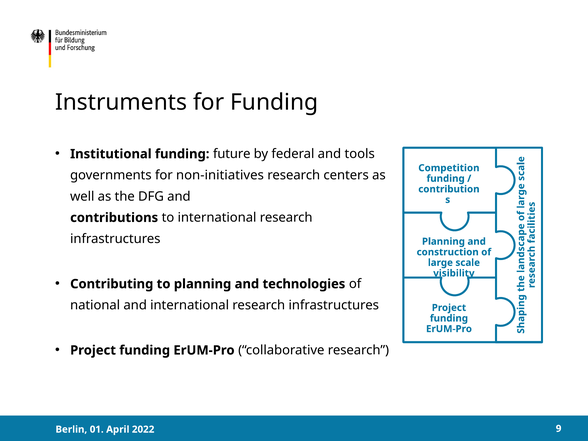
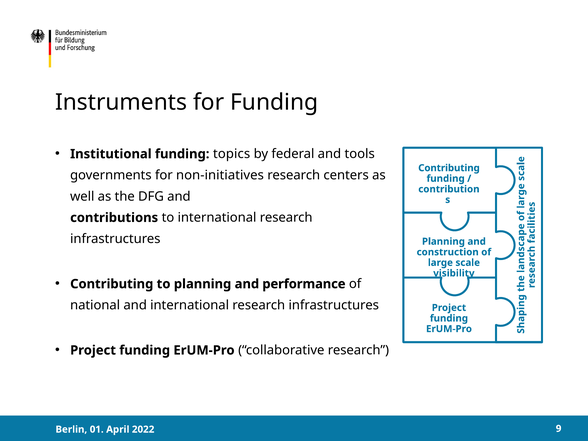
future: future -> topics
Competition at (449, 168): Competition -> Contributing
technologies: technologies -> performance
